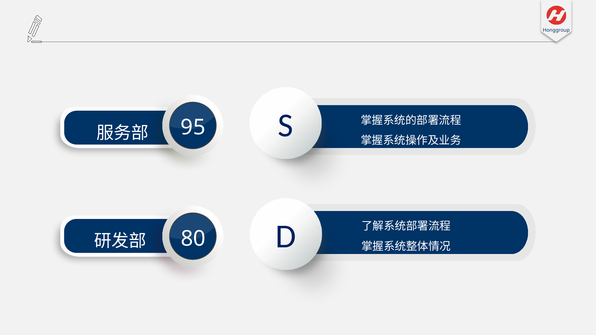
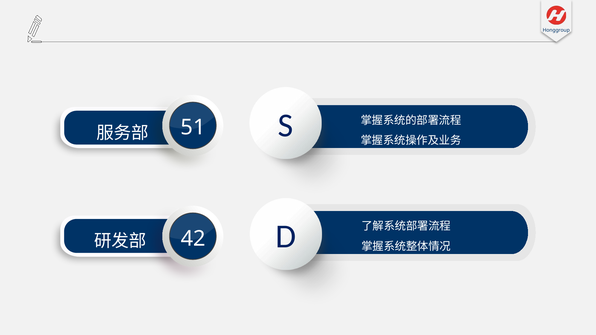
95: 95 -> 51
80: 80 -> 42
